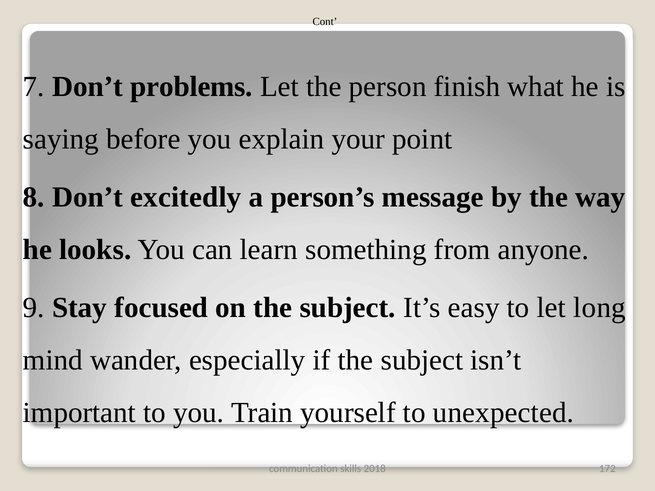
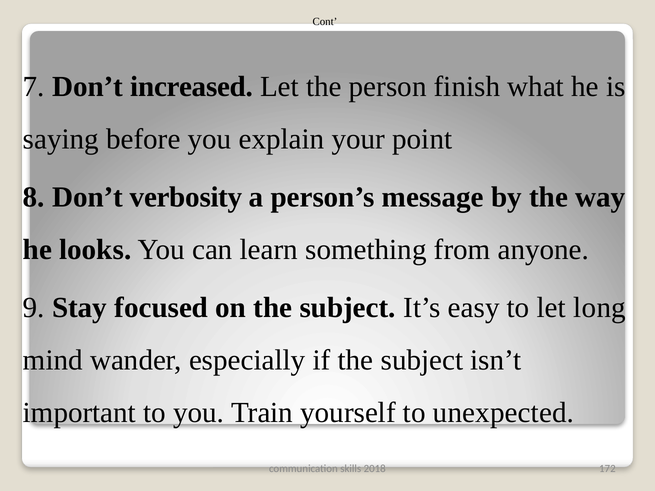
problems: problems -> increased
excitedly: excitedly -> verbosity
